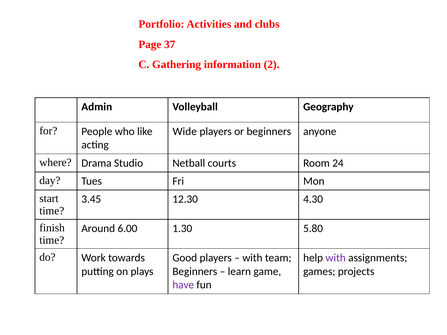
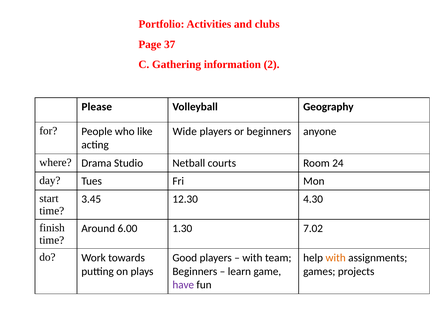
Admin: Admin -> Please
5.80: 5.80 -> 7.02
with at (336, 258) colour: purple -> orange
